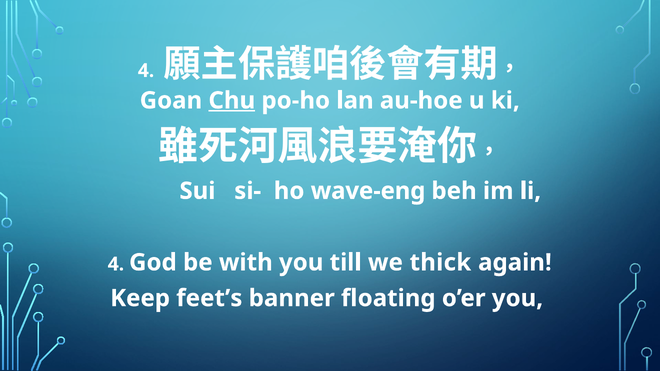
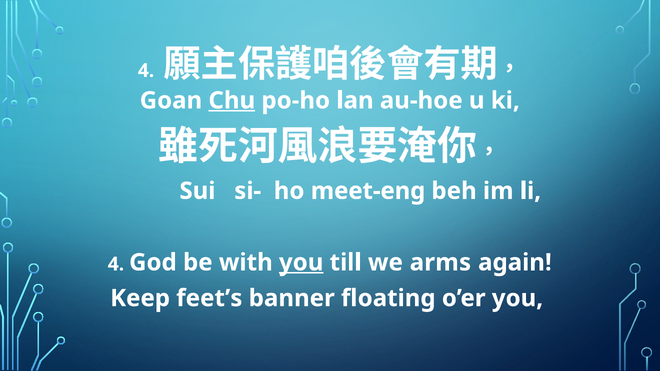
wave-eng: wave-eng -> meet-eng
you at (301, 263) underline: none -> present
thick: thick -> arms
